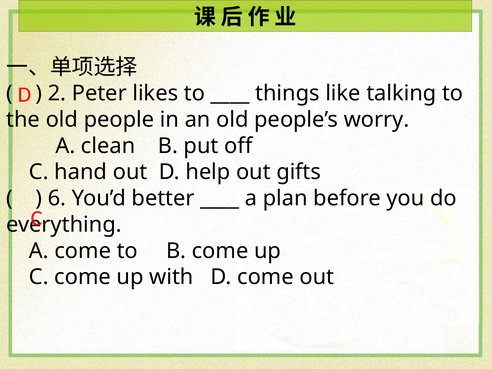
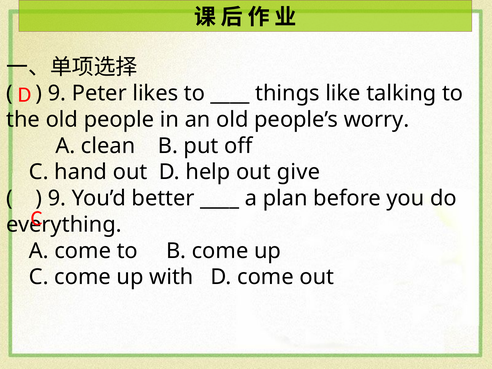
2 at (57, 93): 2 -> 9
gifts: gifts -> give
6 at (57, 198): 6 -> 9
